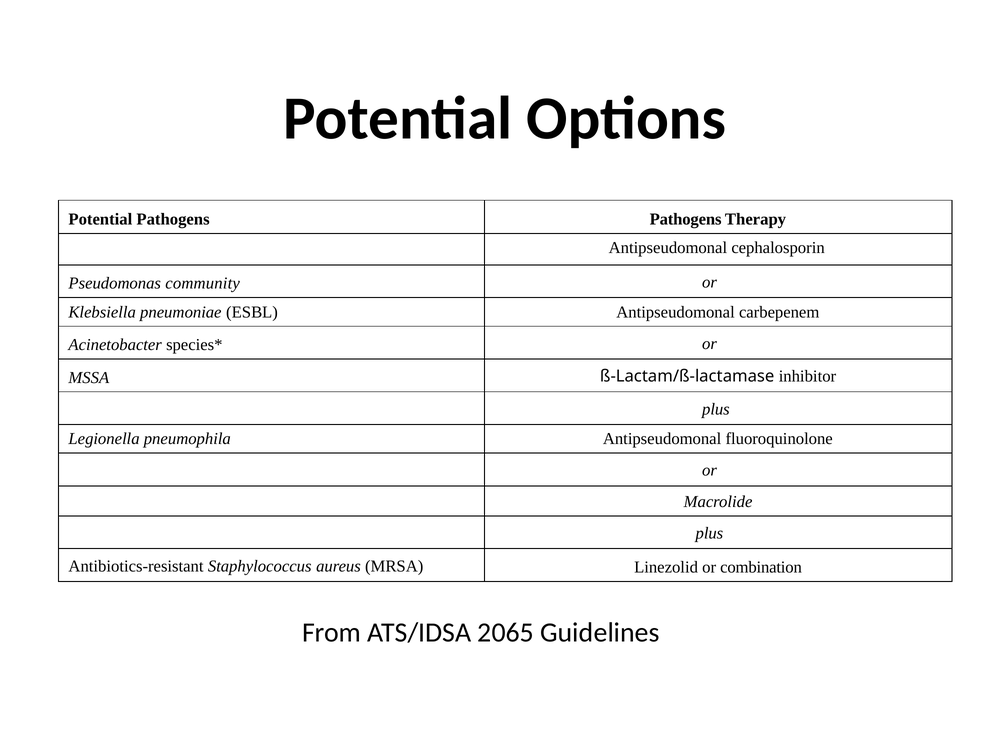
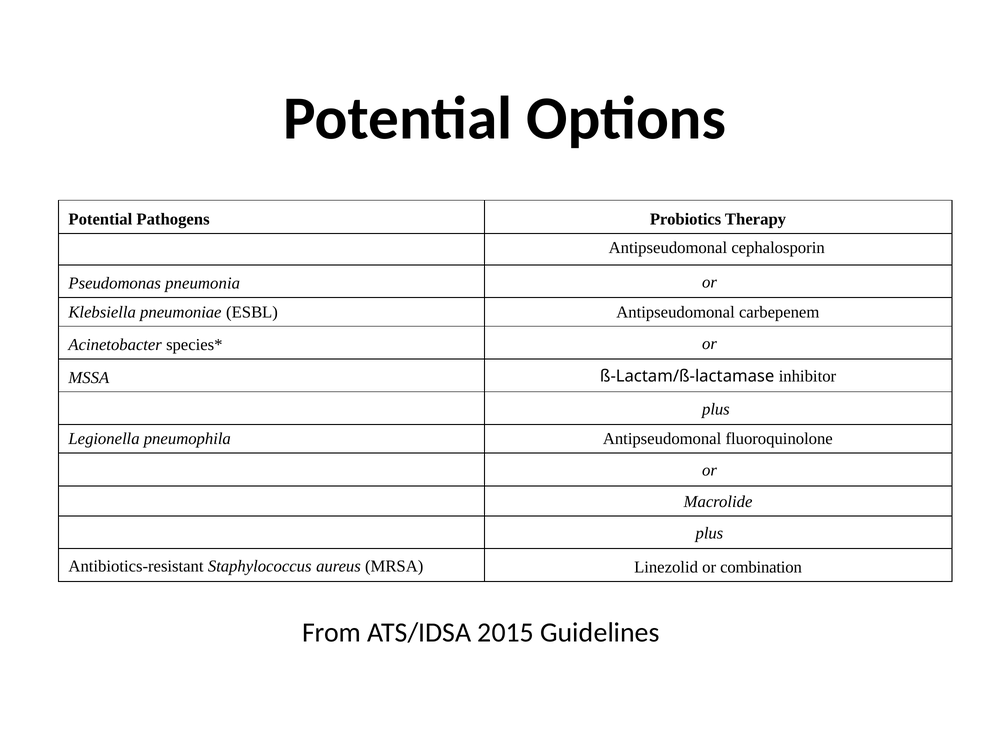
Pathogens Pathogens: Pathogens -> Probiotics
community: community -> pneumonia
2065: 2065 -> 2015
